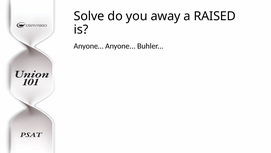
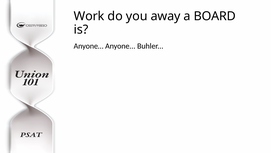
Solve: Solve -> Work
RAISED: RAISED -> BOARD
